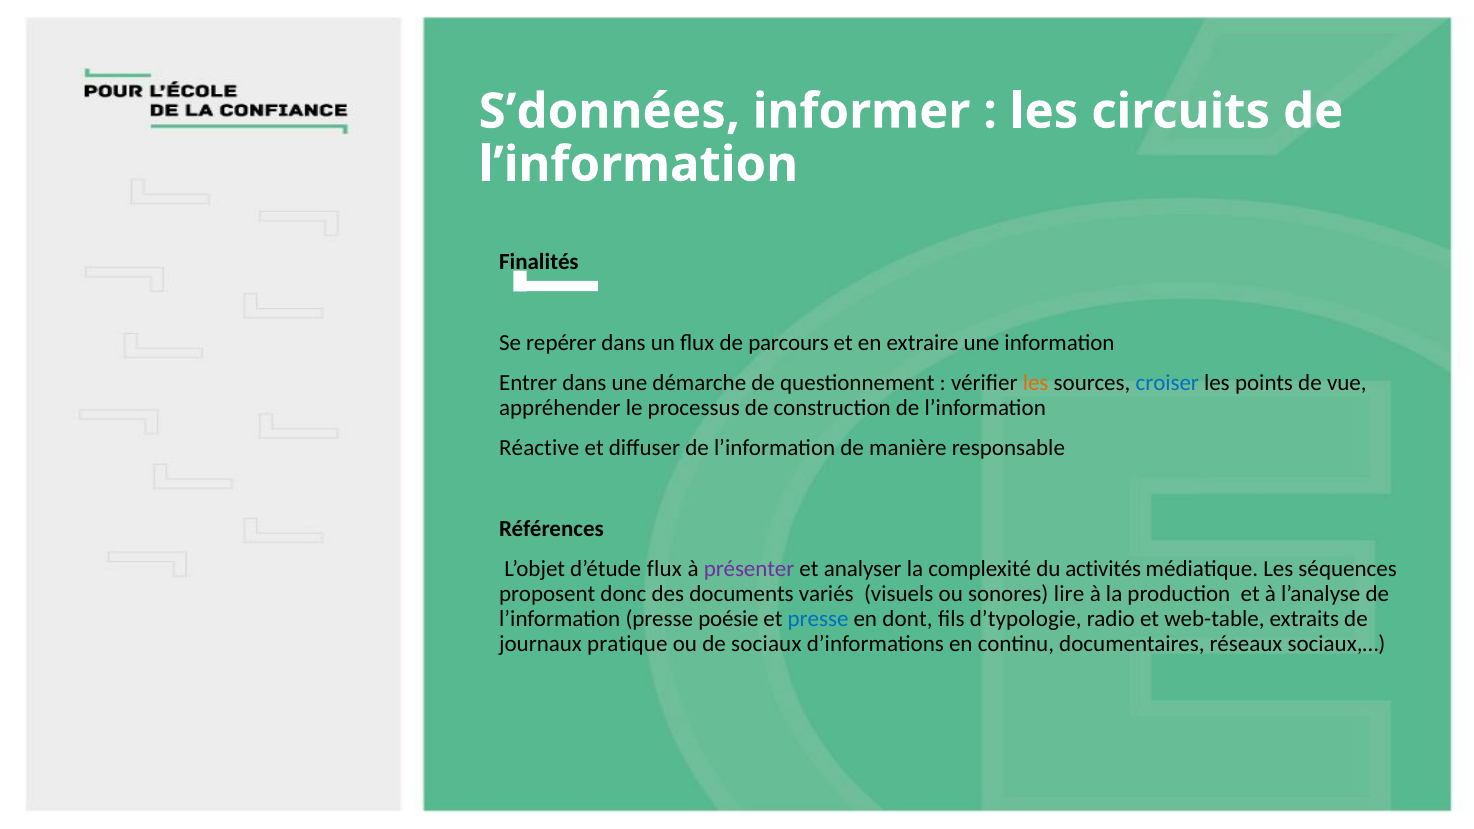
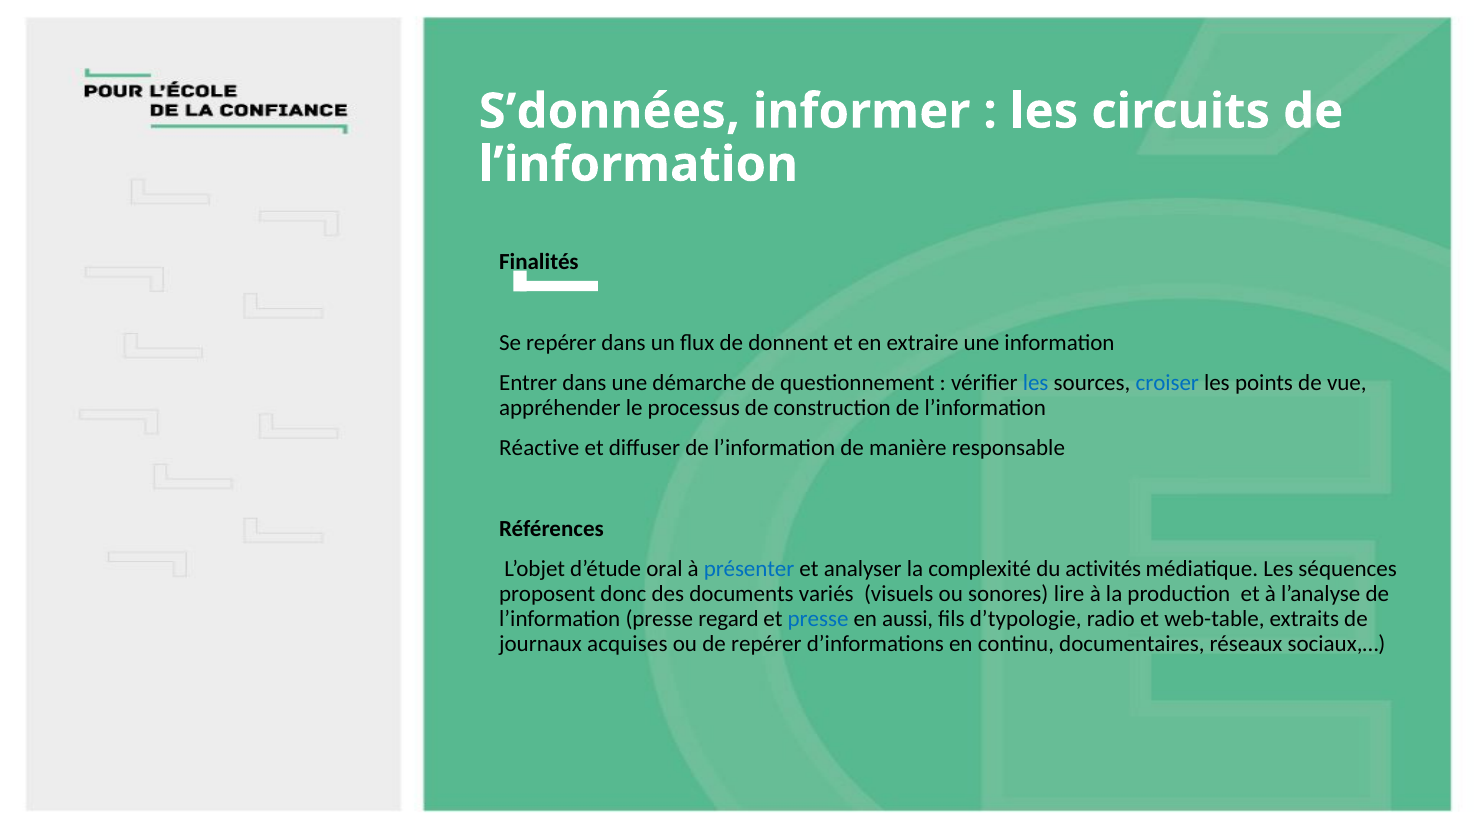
parcours: parcours -> donnent
les at (1036, 383) colour: orange -> blue
d’étude flux: flux -> oral
présenter colour: purple -> blue
poésie: poésie -> regard
dont: dont -> aussi
pratique: pratique -> acquises
de sociaux: sociaux -> repérer
